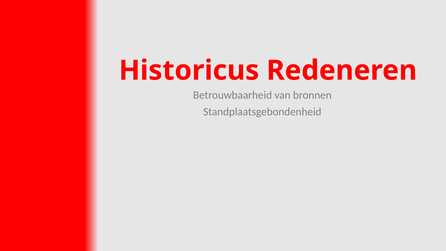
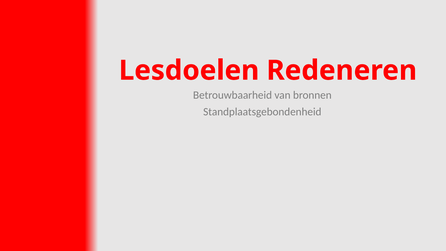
Historicus: Historicus -> Lesdoelen
